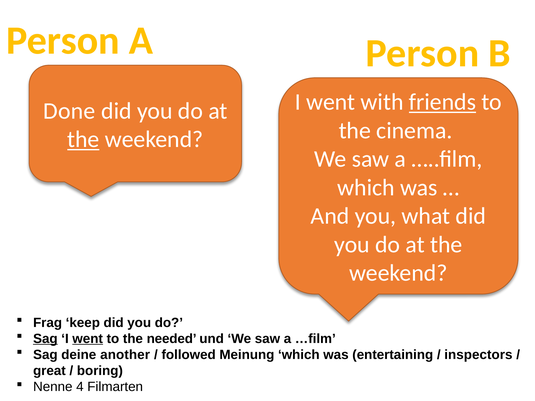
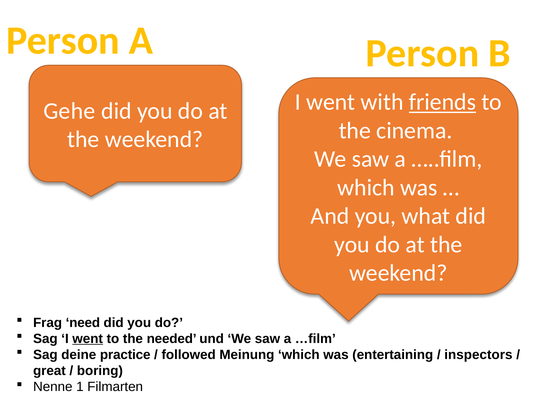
Done: Done -> Gehe
the at (83, 140) underline: present -> none
keep: keep -> need
Sag at (45, 339) underline: present -> none
another: another -> practice
4: 4 -> 1
